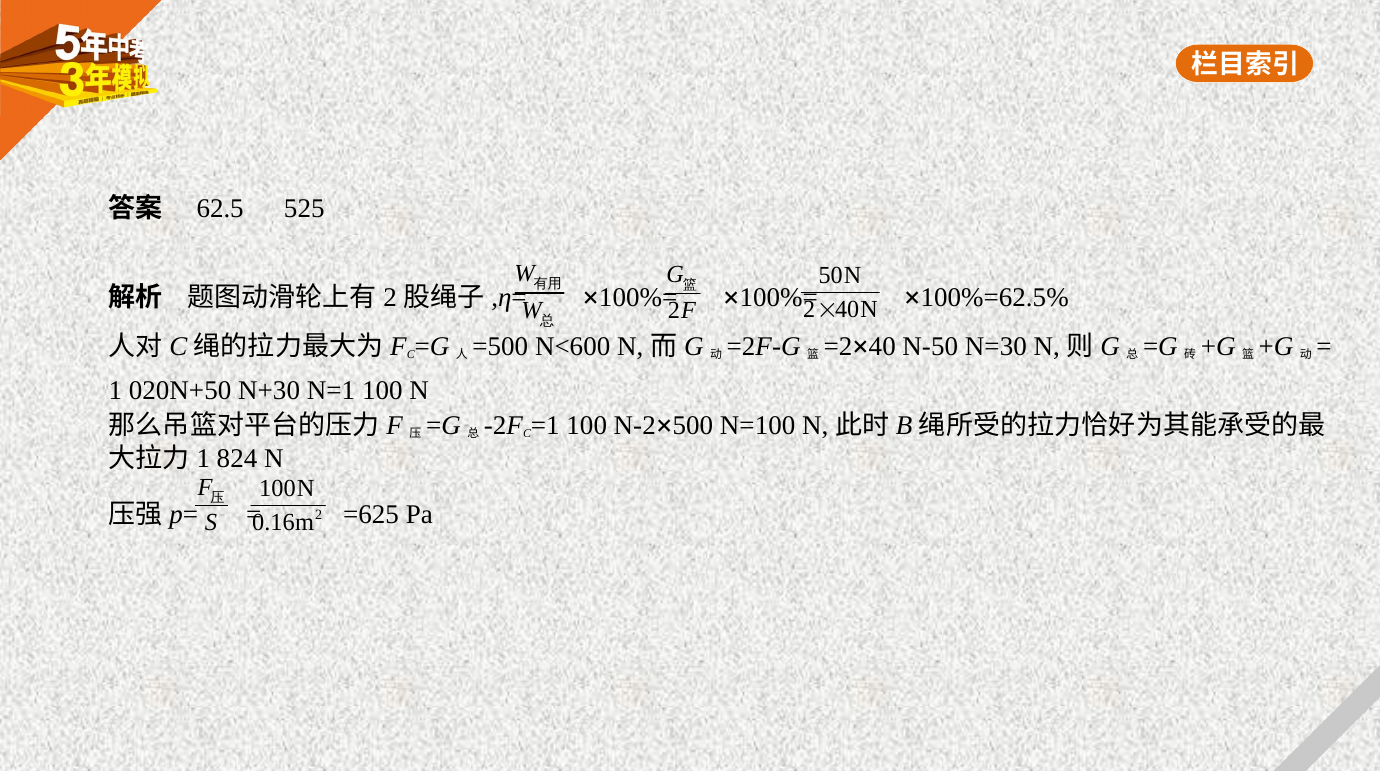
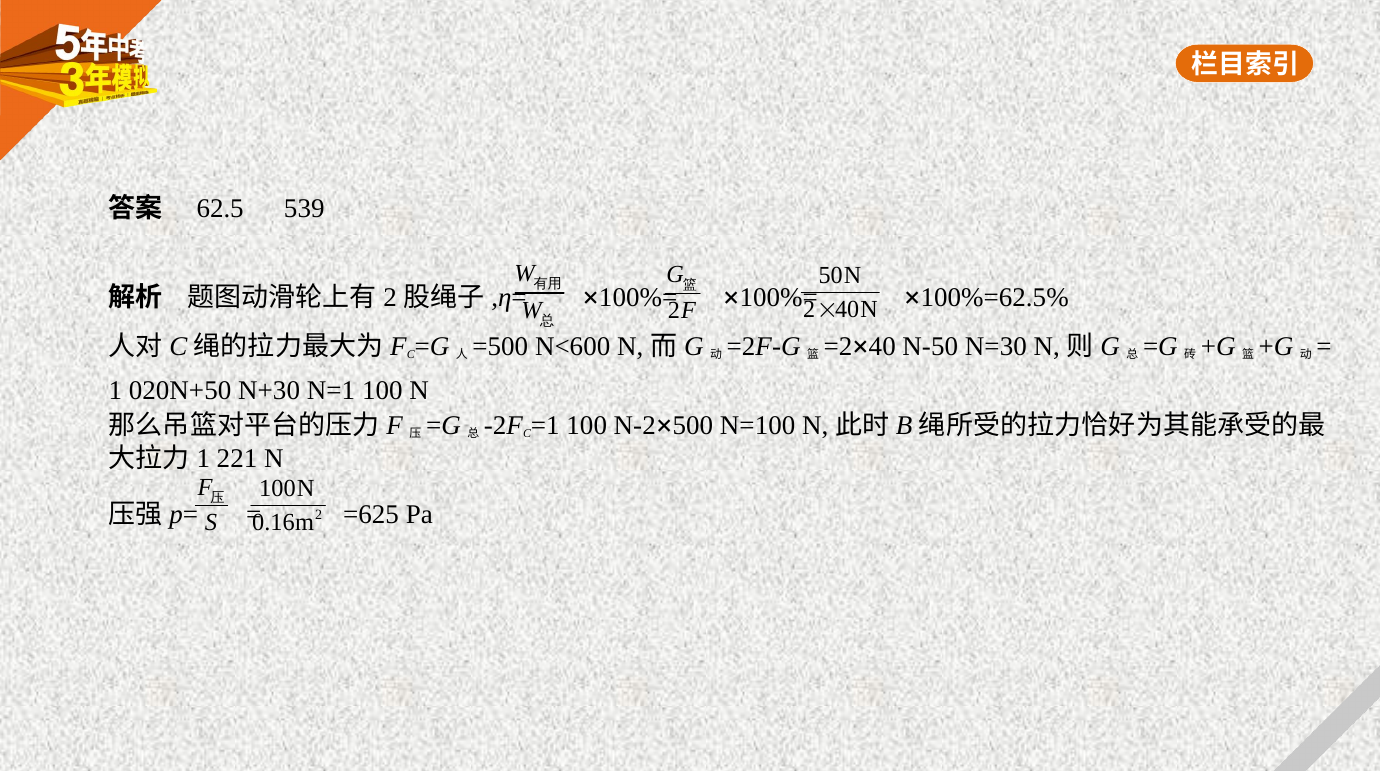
525: 525 -> 539
824: 824 -> 221
